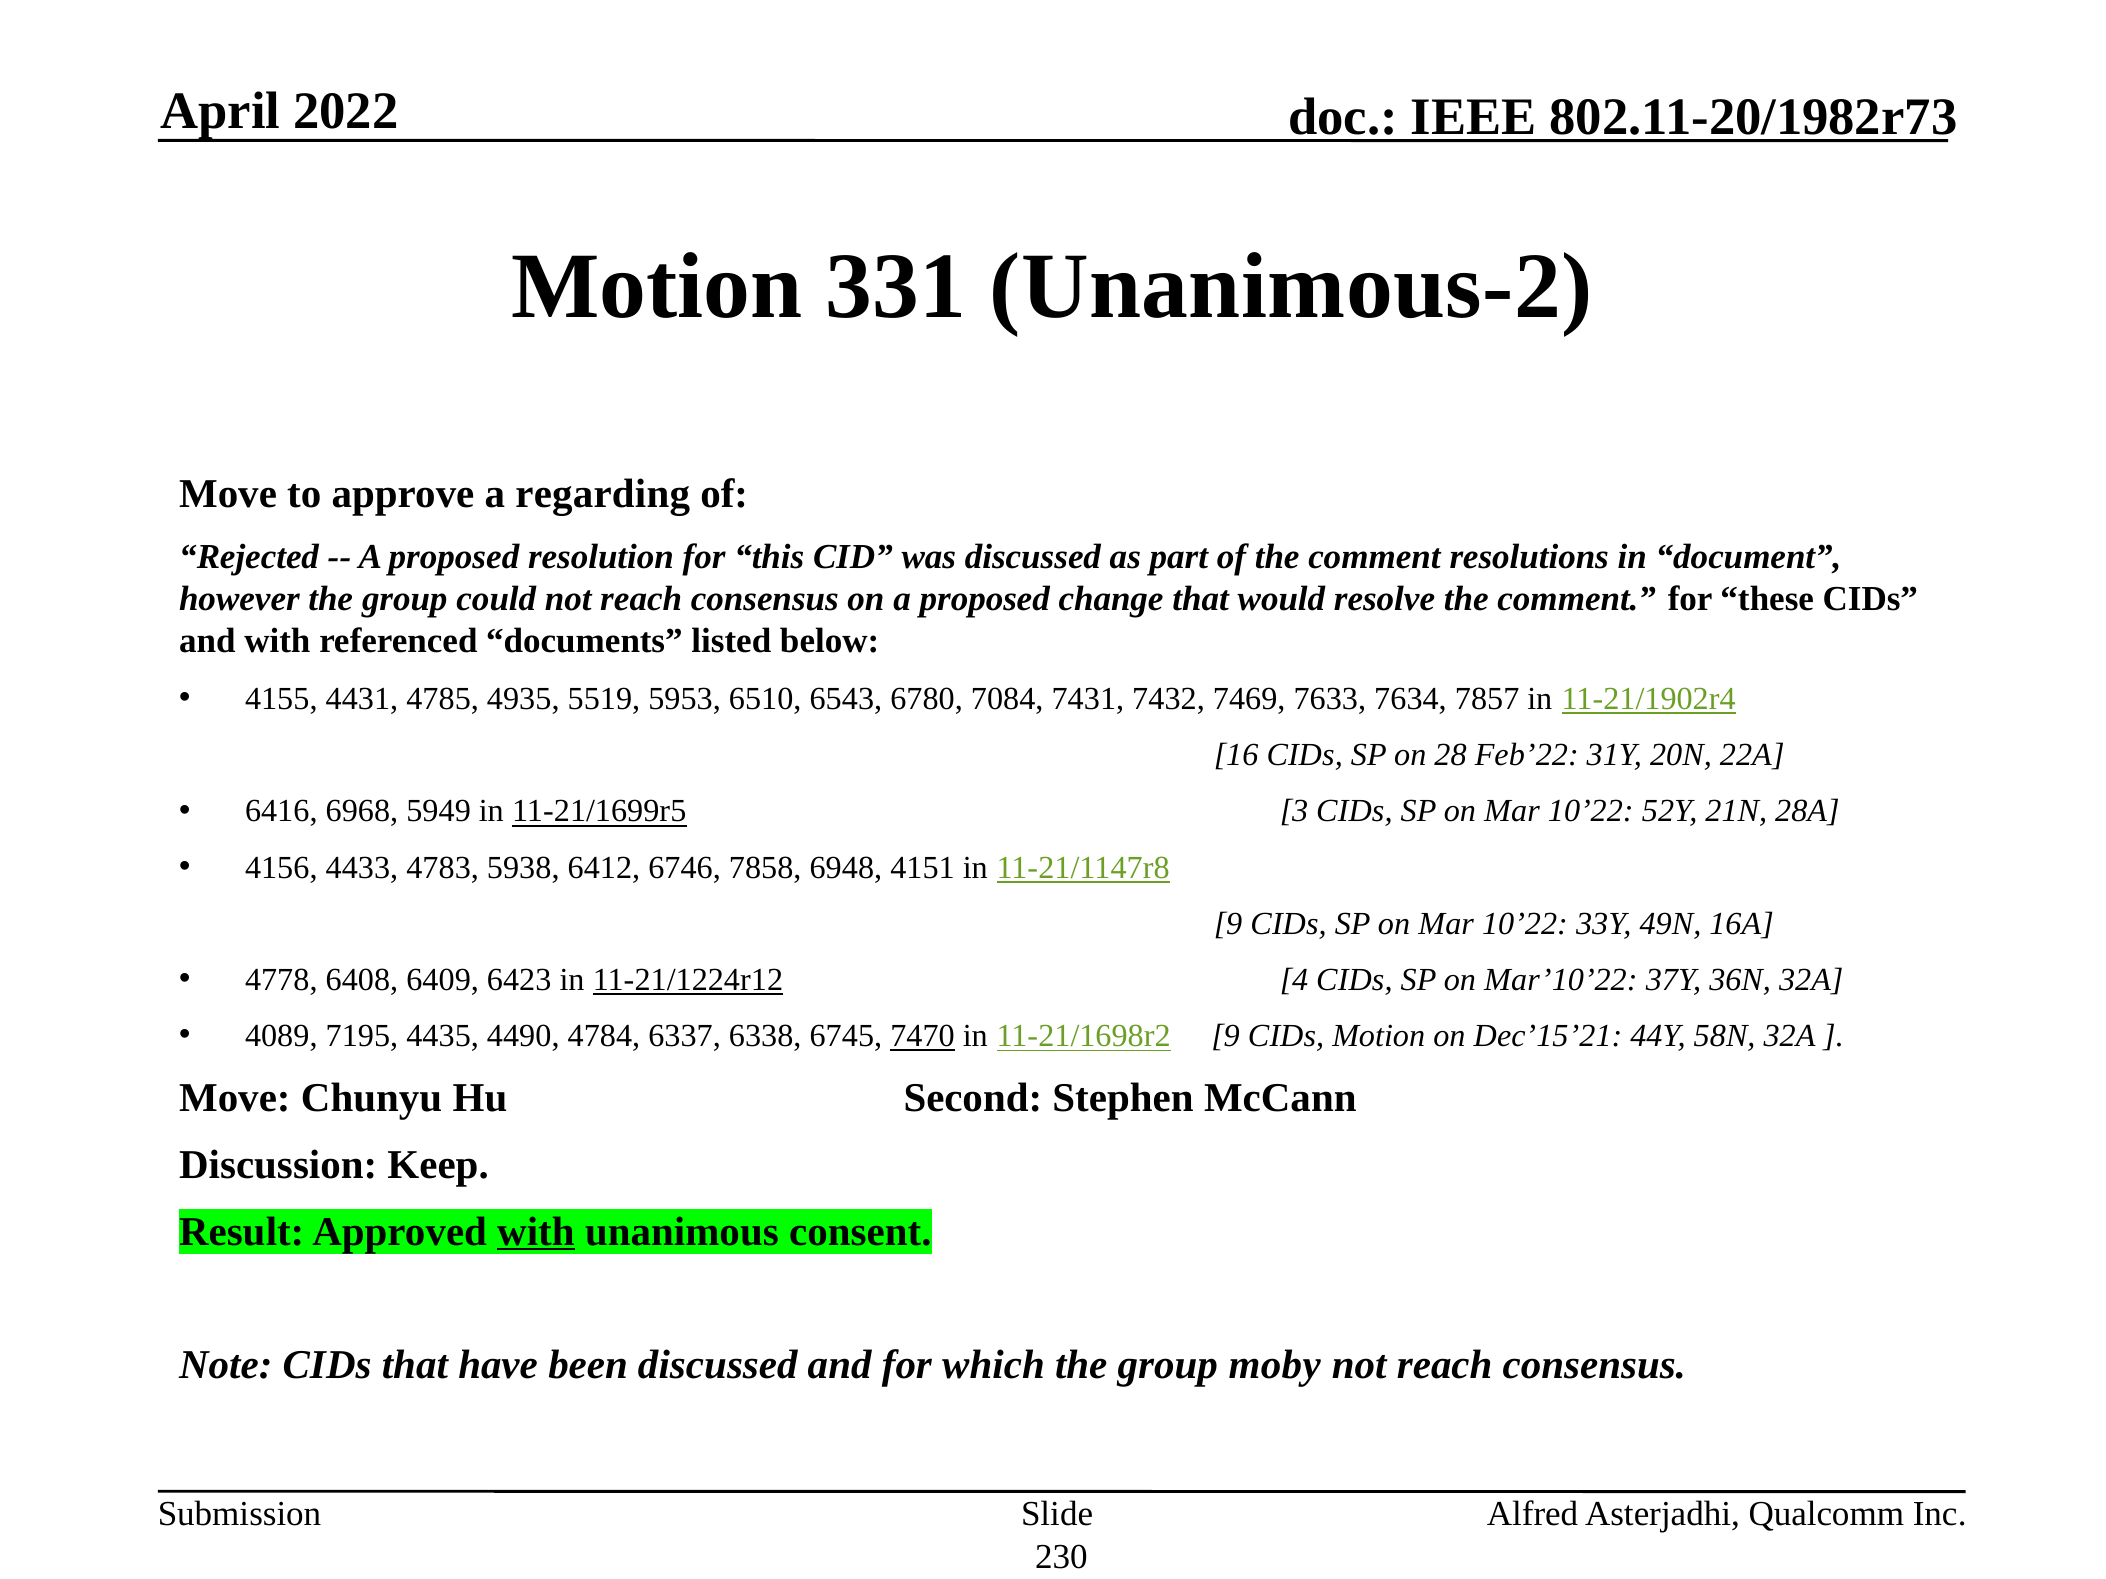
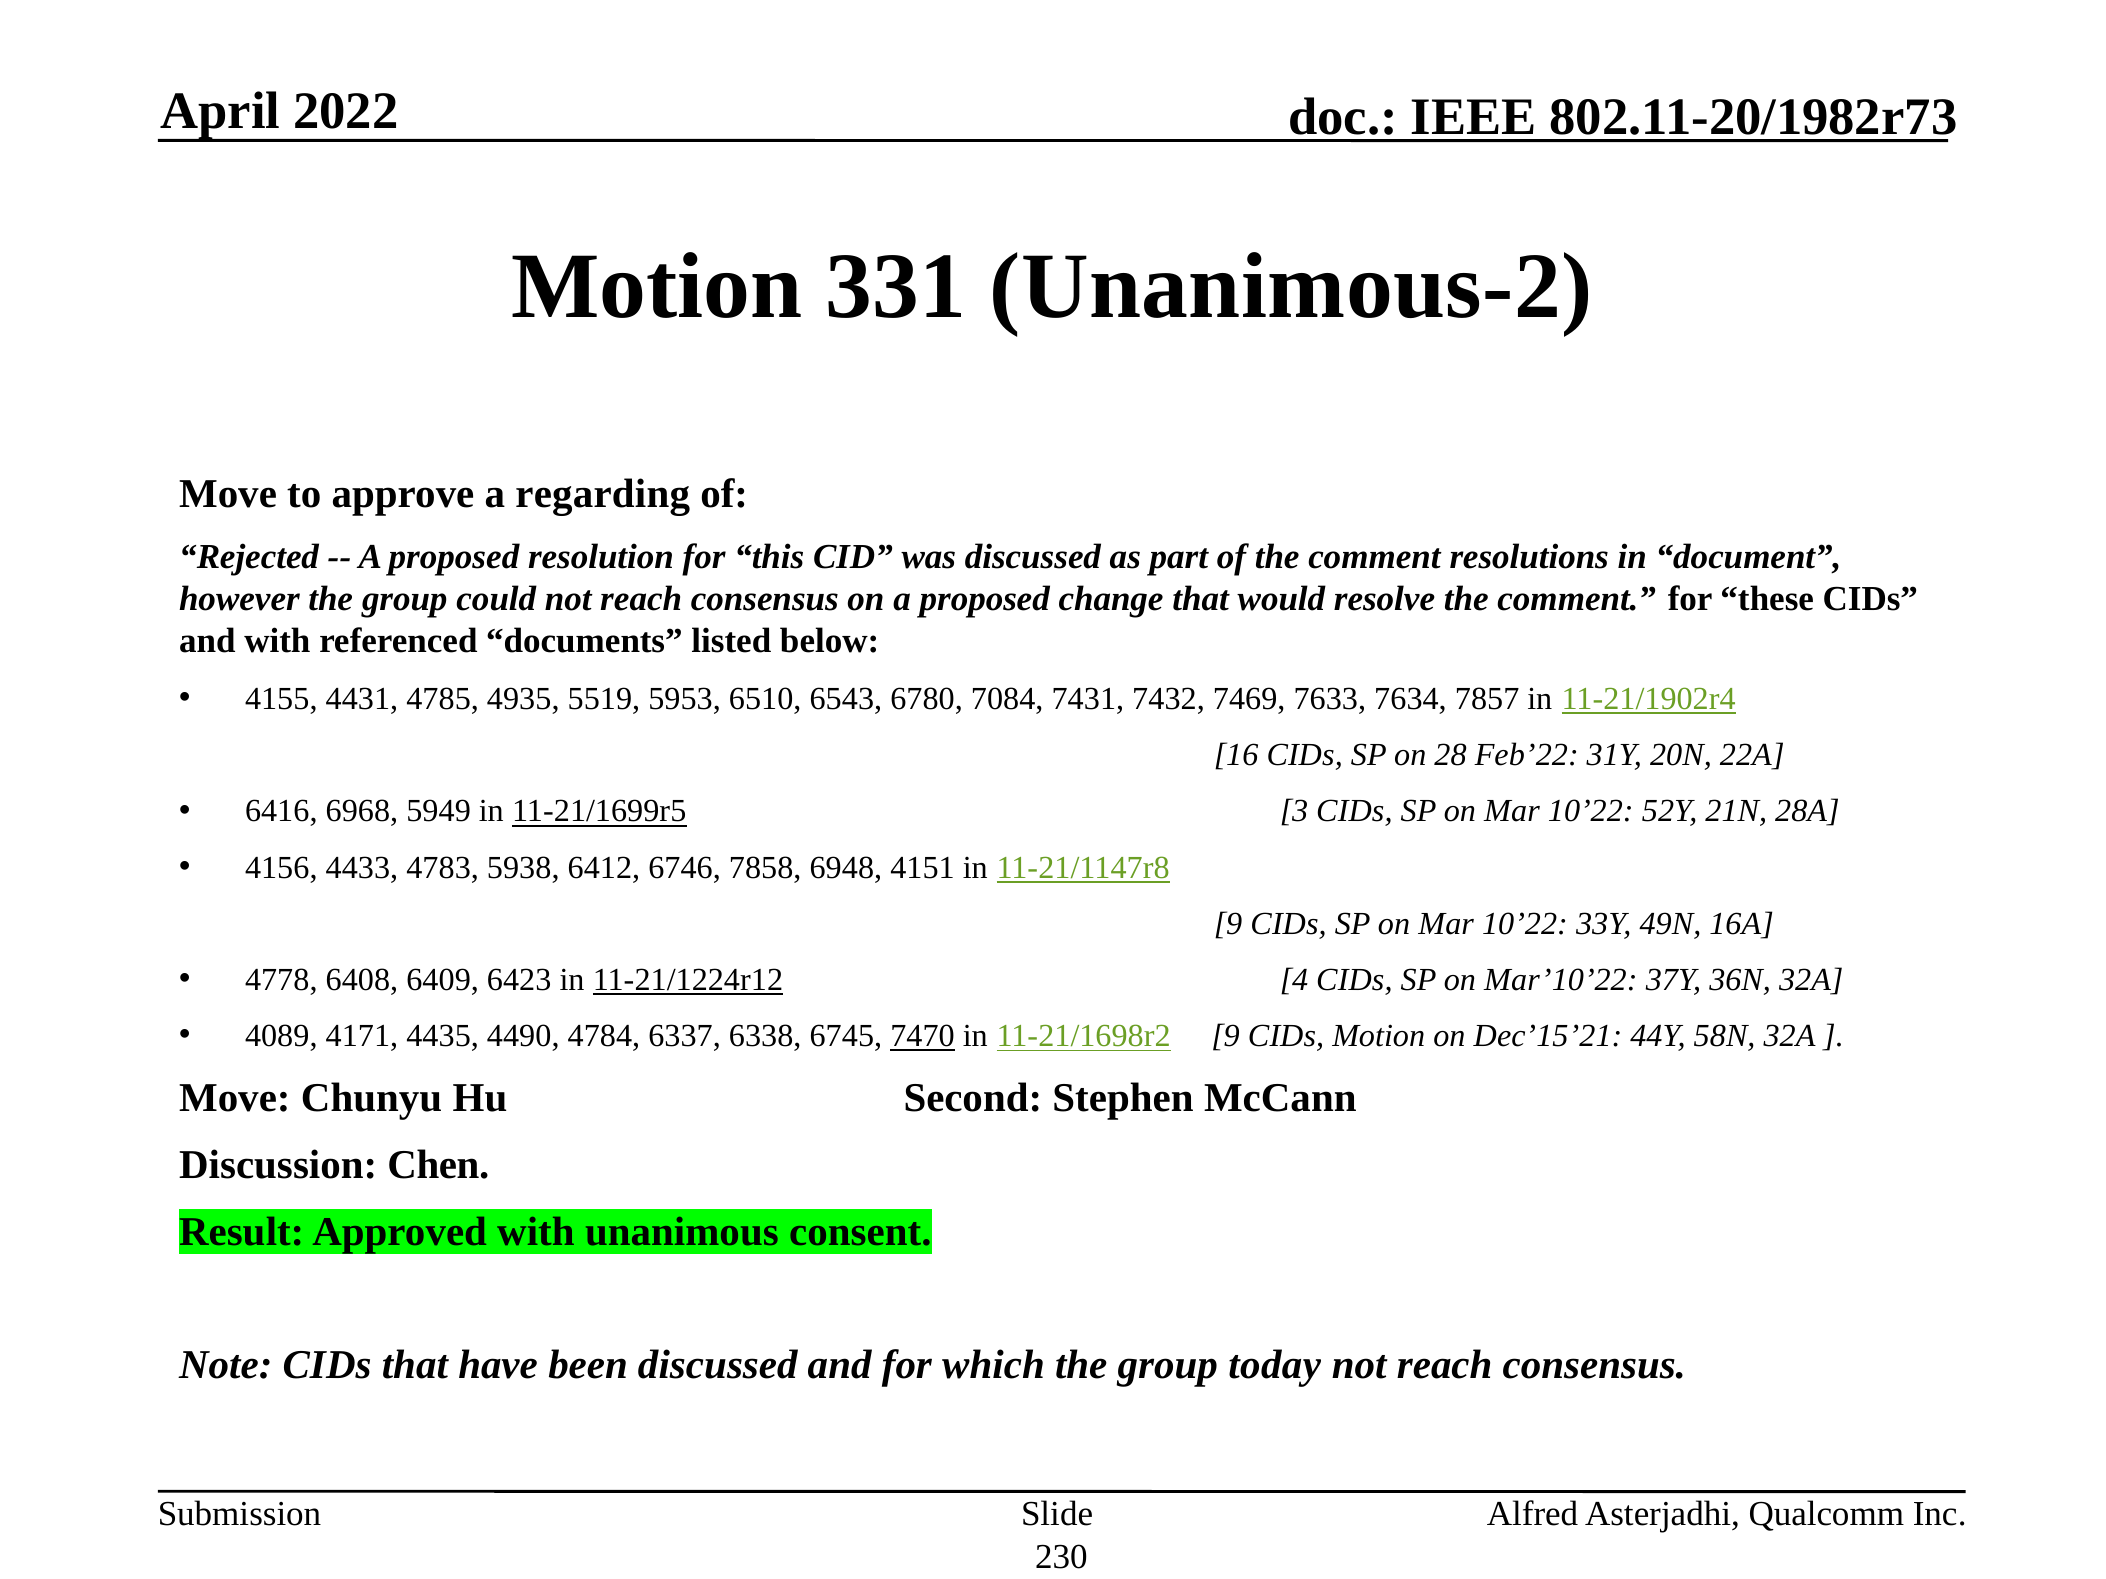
7195: 7195 -> 4171
Keep: Keep -> Chen
with at (536, 1232) underline: present -> none
moby: moby -> today
